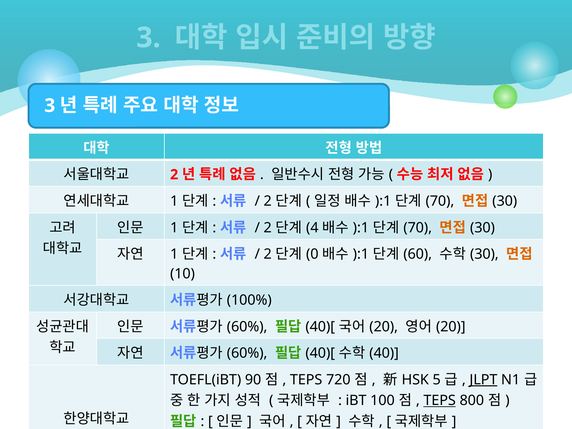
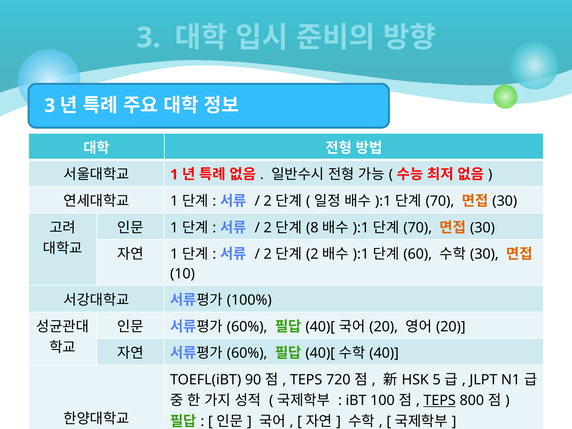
2 at (174, 175): 2 -> 1
4: 4 -> 8
0 at (312, 254): 0 -> 2
JLPT underline: present -> none
